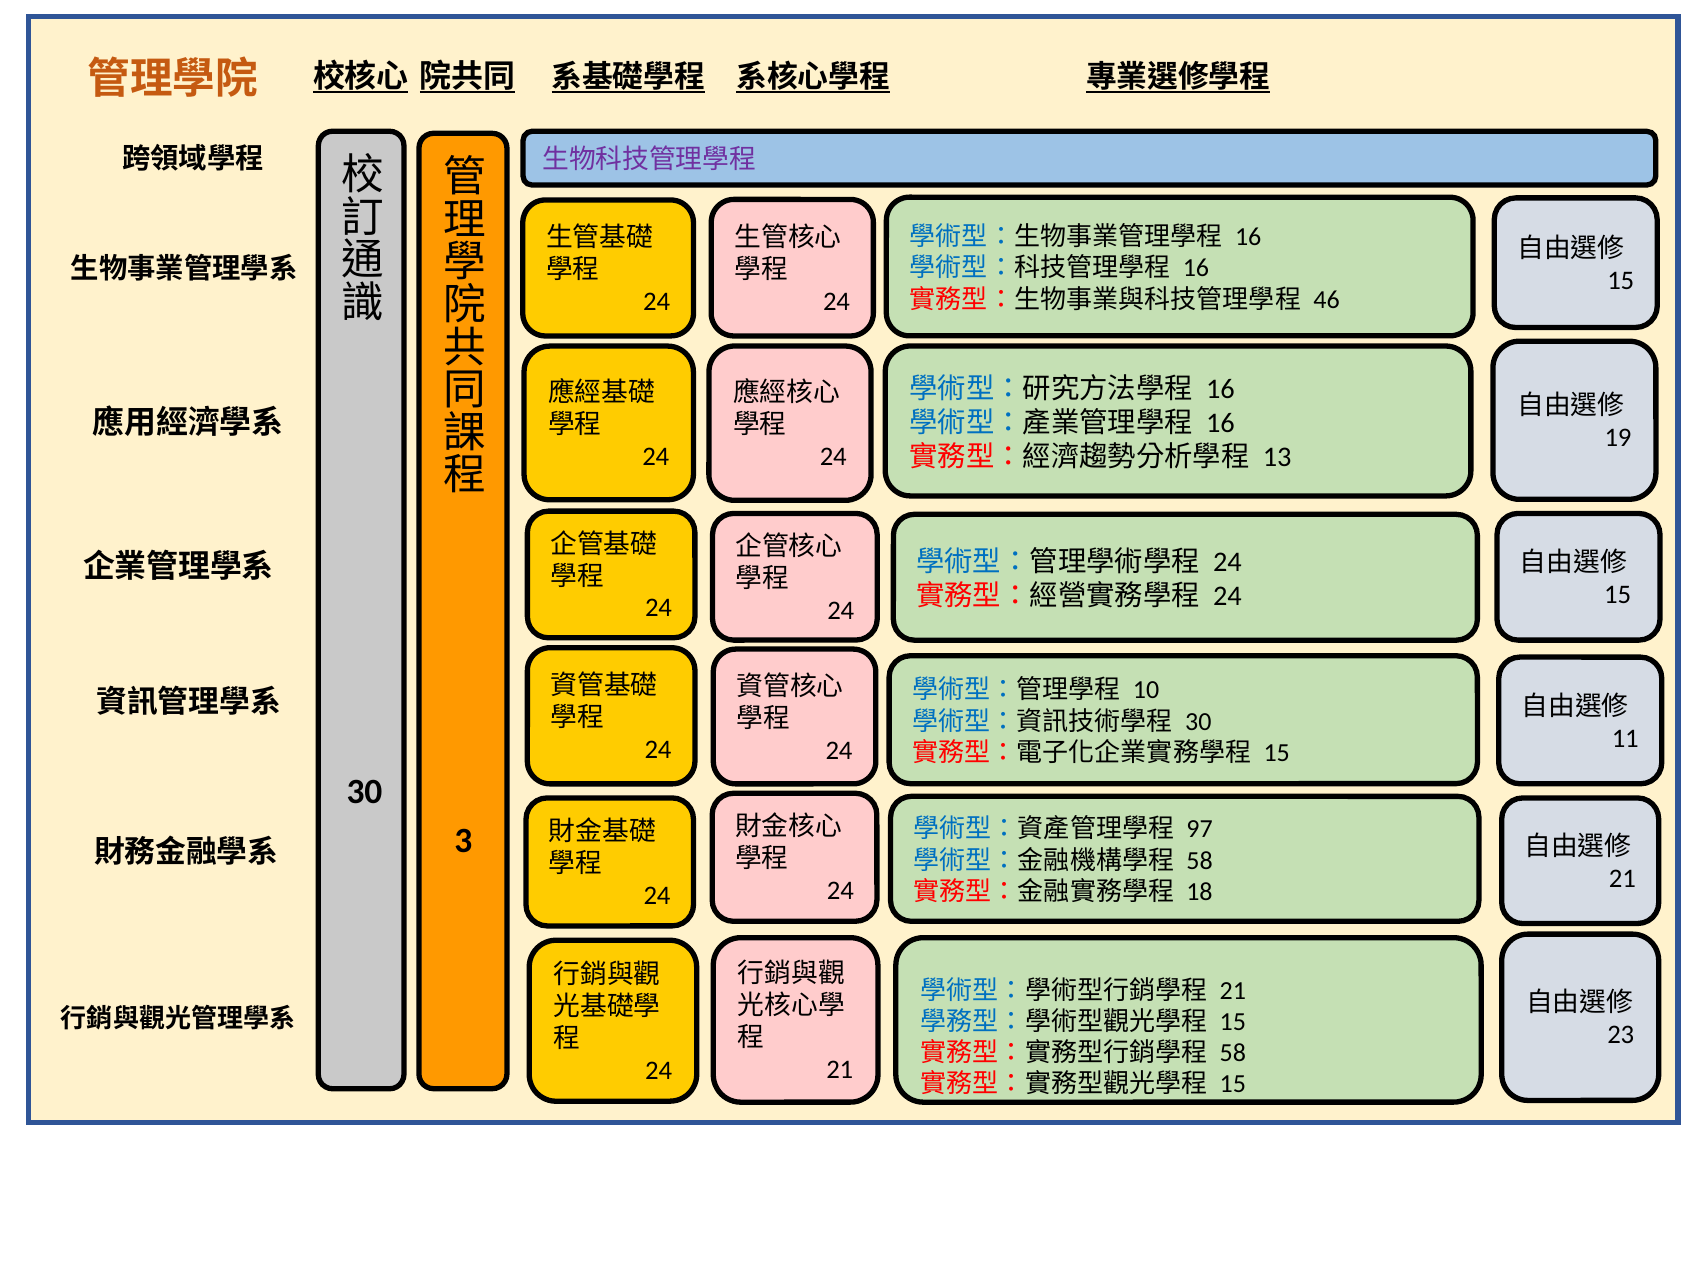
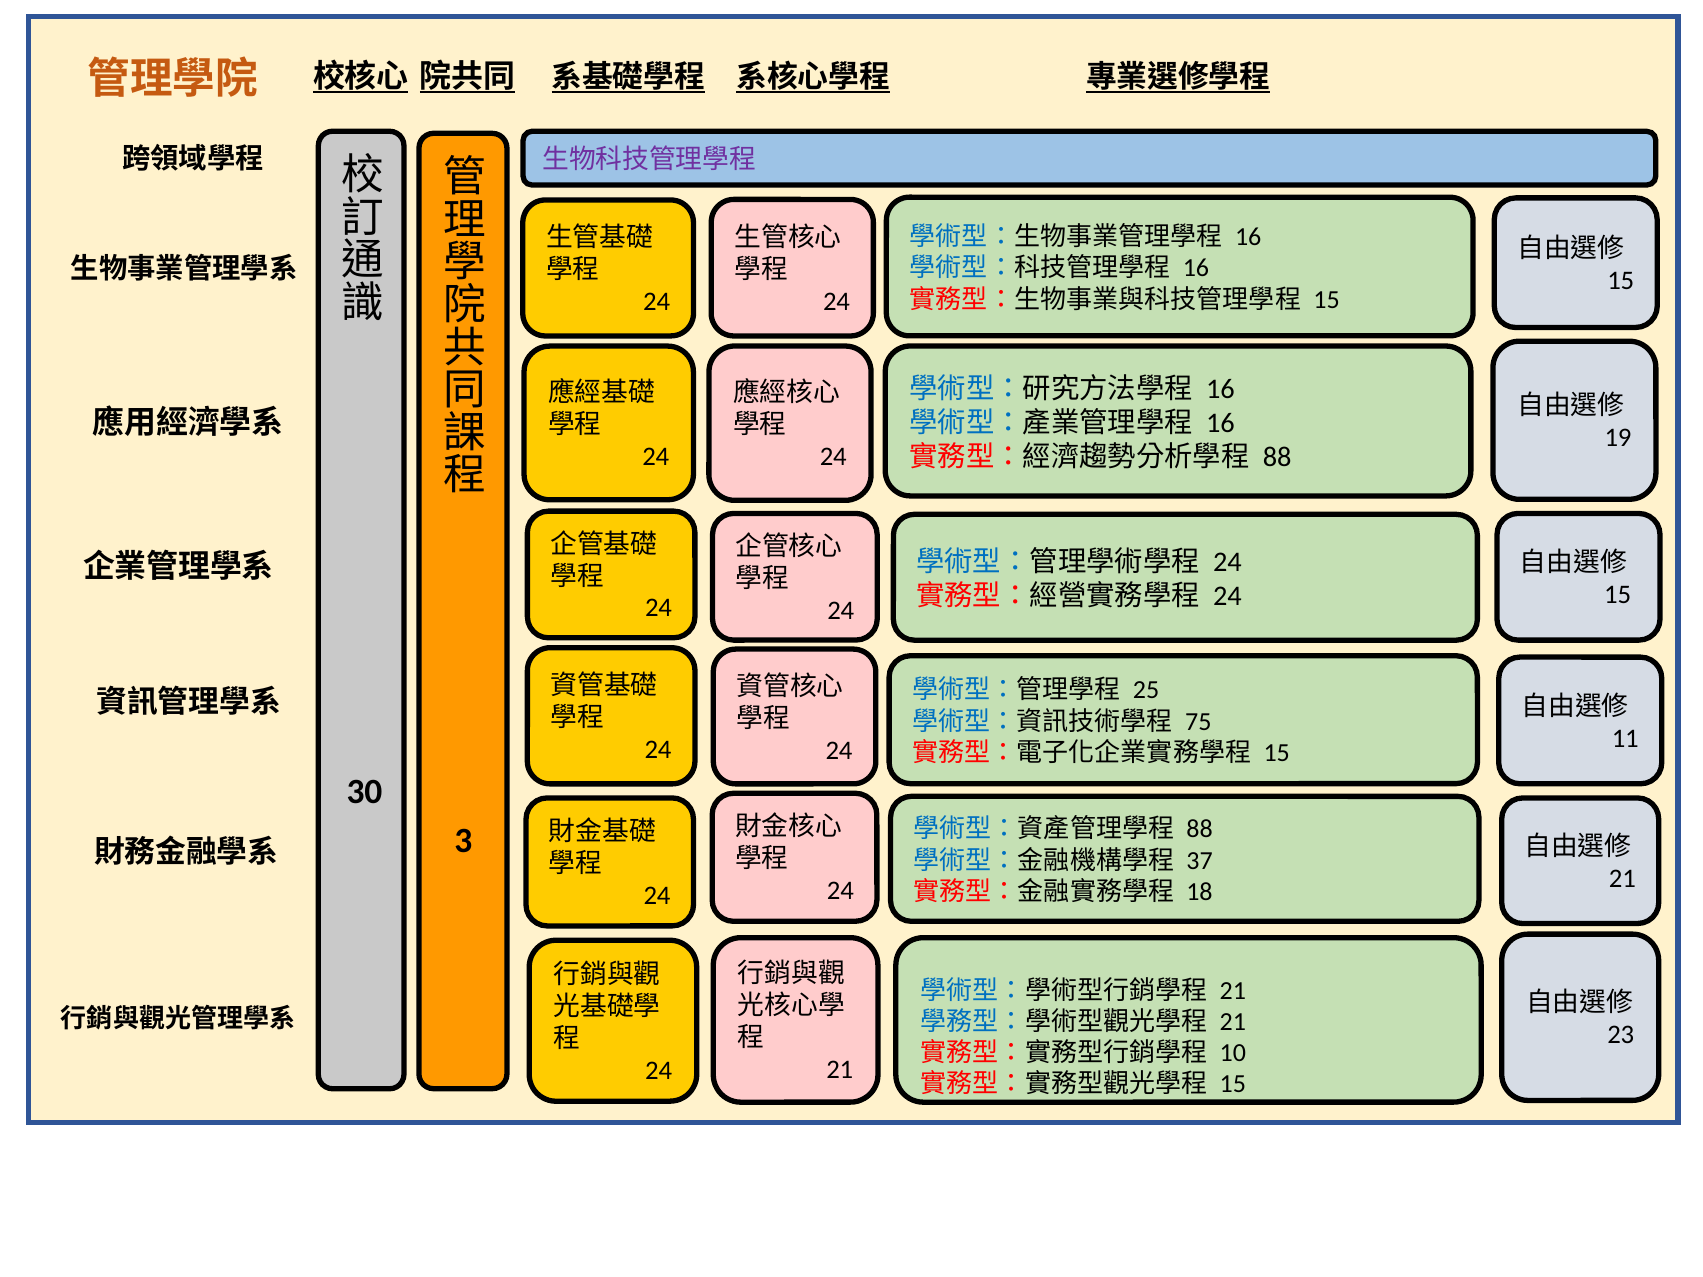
46 at (1327, 300): 46 -> 15
13 at (1277, 457): 13 -> 88
10: 10 -> 25
30 at (1198, 722): 30 -> 75
97 at (1200, 830): 97 -> 88
58 at (1200, 861): 58 -> 37
15 at (1233, 1022): 15 -> 21
58 at (1233, 1053): 58 -> 10
